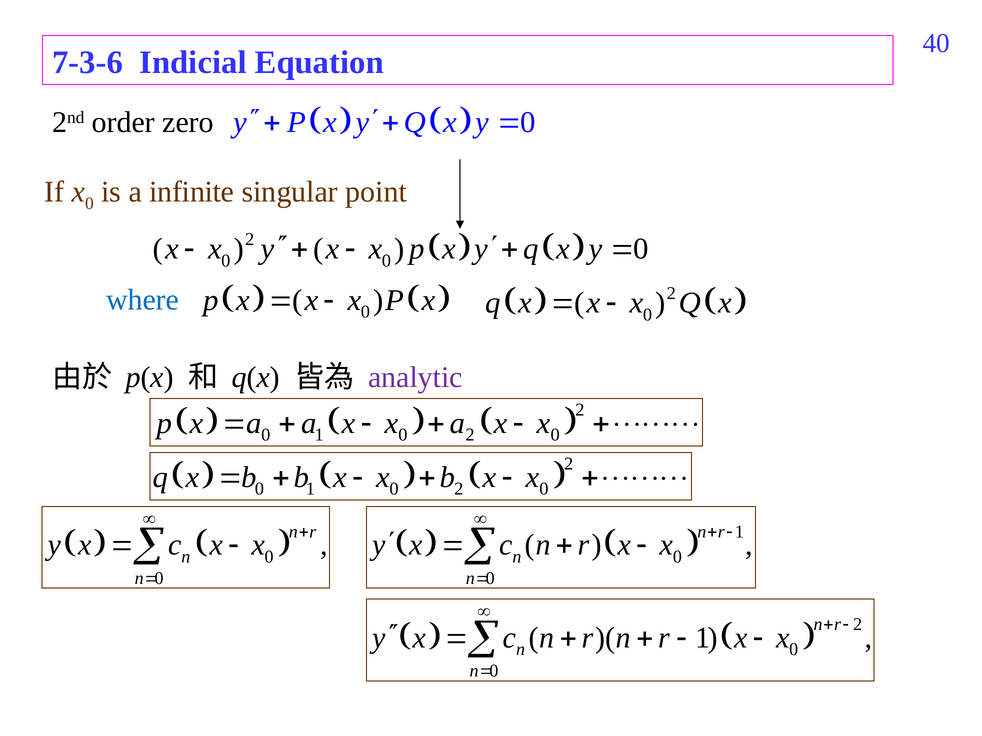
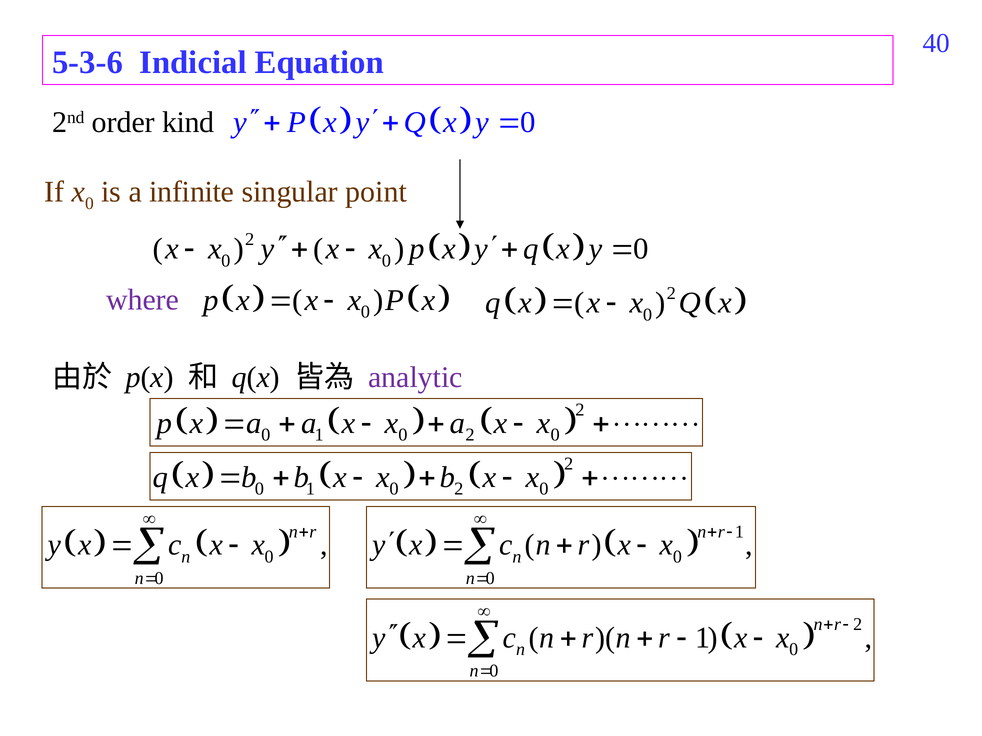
7-3-6: 7-3-6 -> 5-3-6
zero: zero -> kind
where colour: blue -> purple
